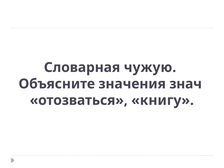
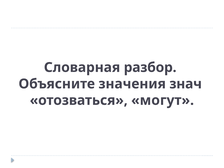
чужую: чужую -> разбор
книгу: книгу -> могут
